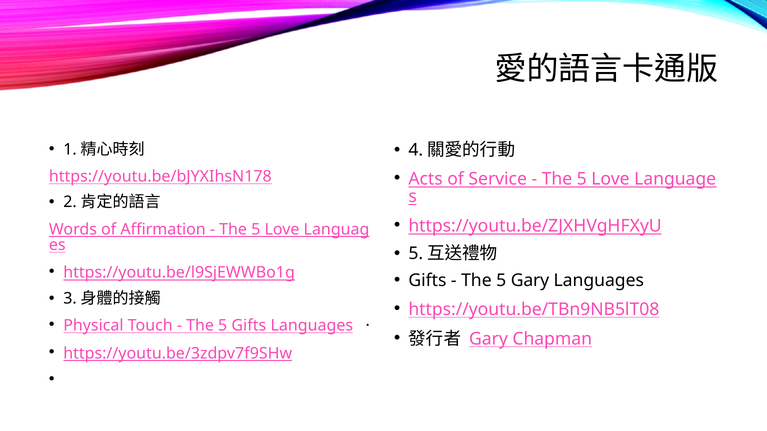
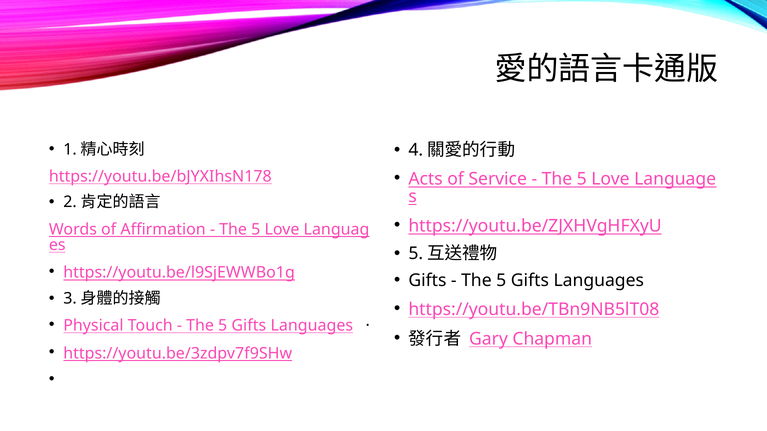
Gary at (530, 281): Gary -> Gifts
